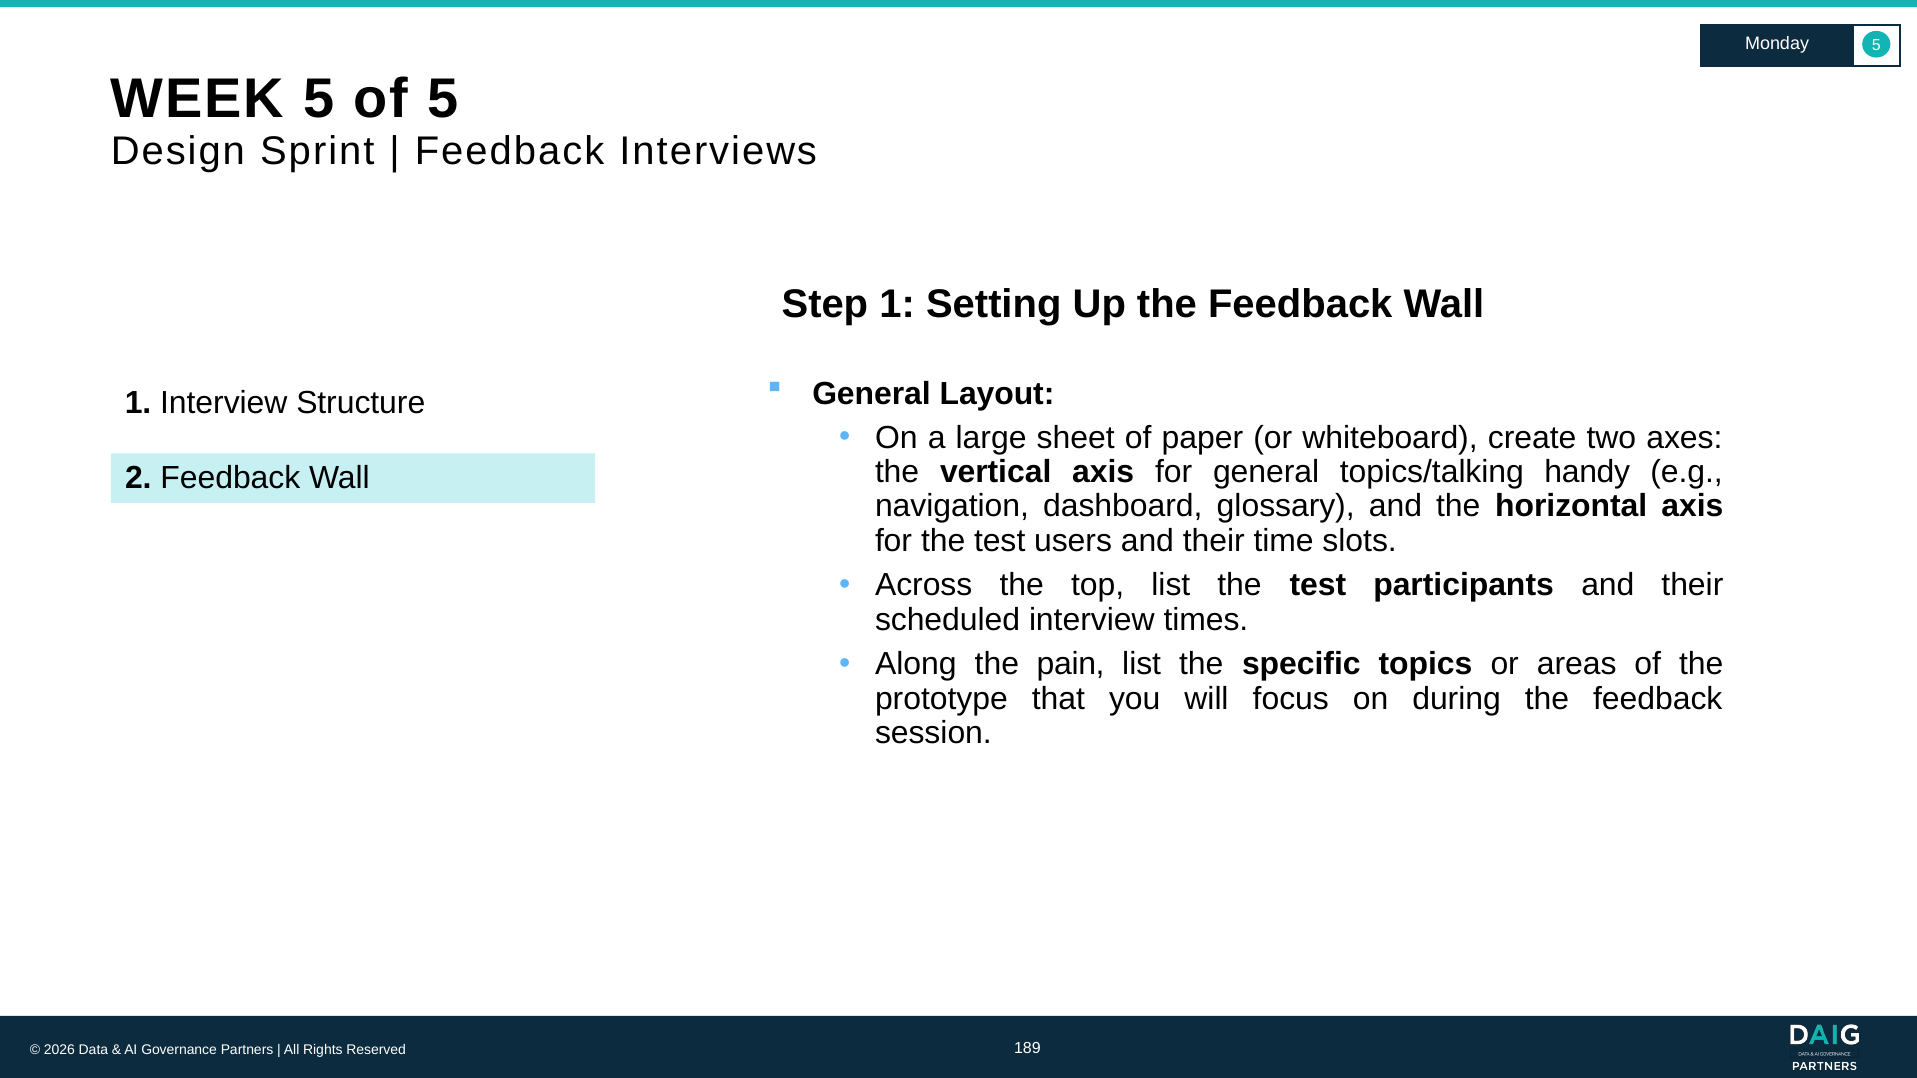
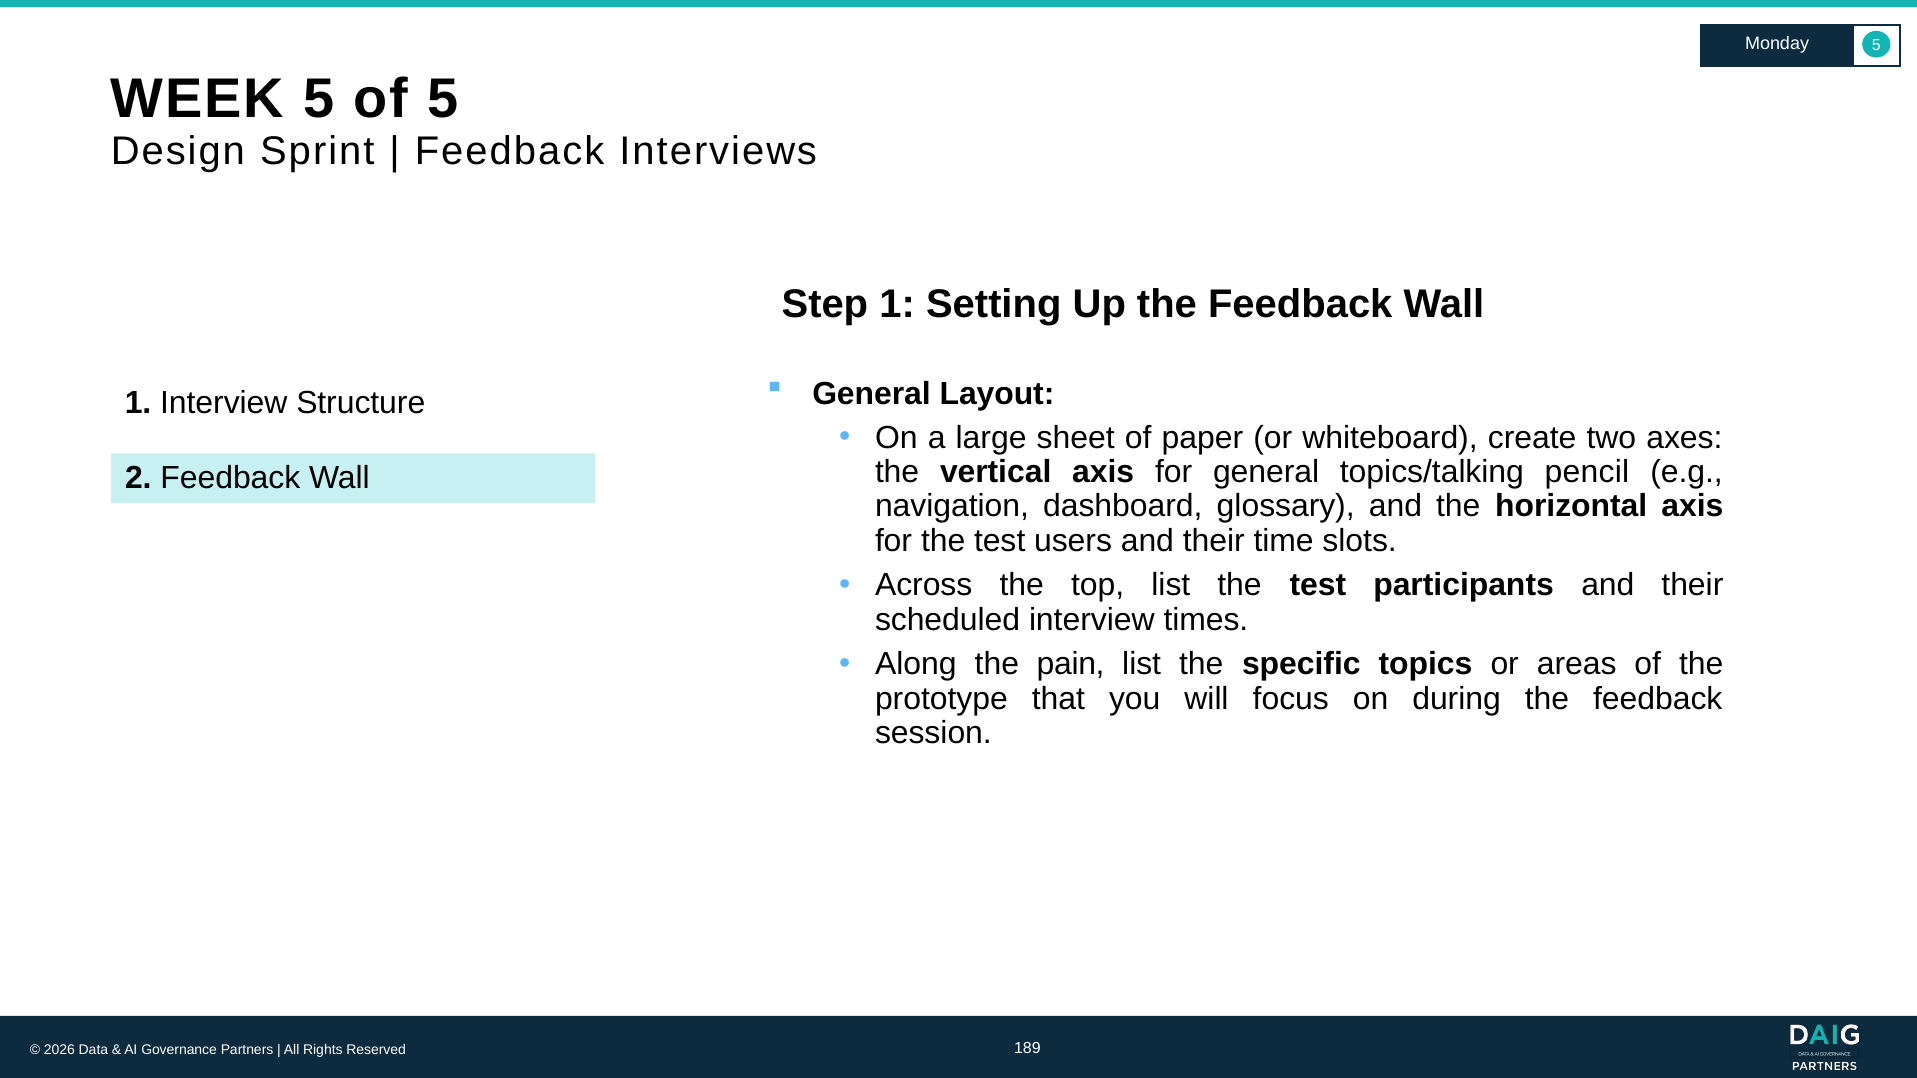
handy: handy -> pencil
